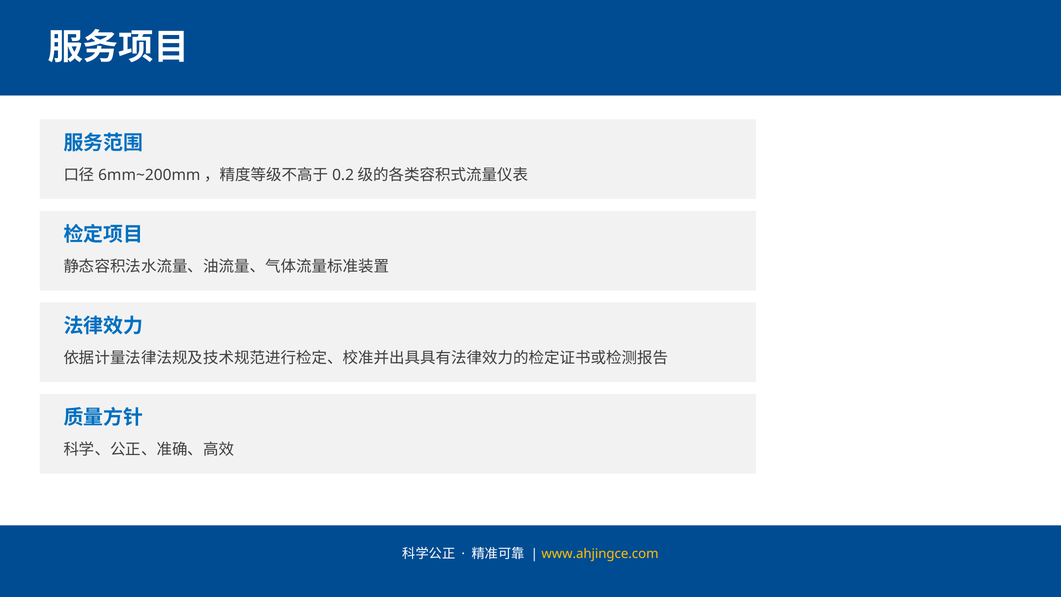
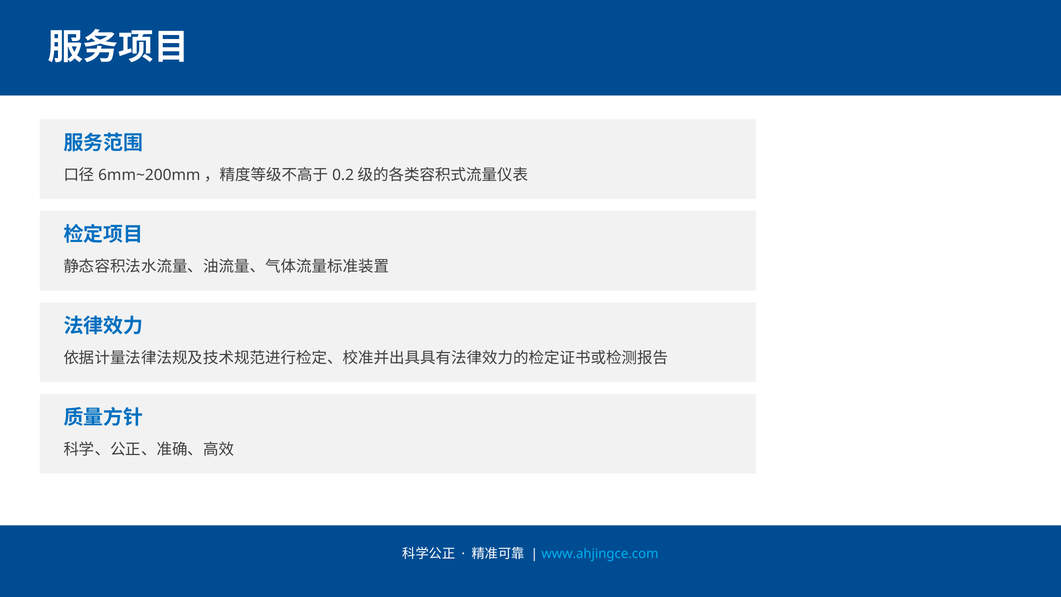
www.ahjingce.com colour: yellow -> light blue
